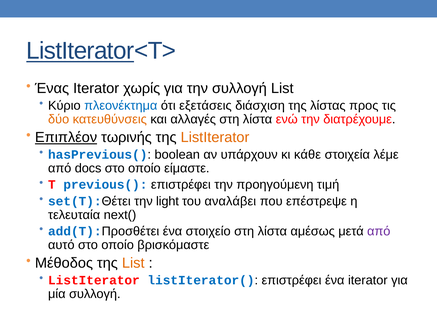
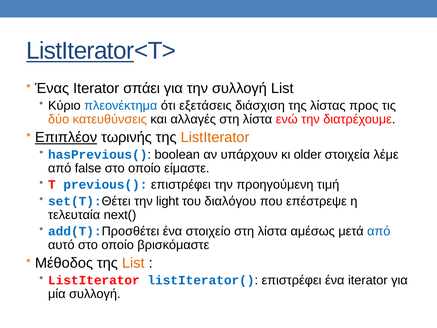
χωρίς: χωρίς -> σπάει
κάθε: κάθε -> older
docs: docs -> false
αναλάβει: αναλάβει -> διαλόγου
από at (379, 231) colour: purple -> blue
